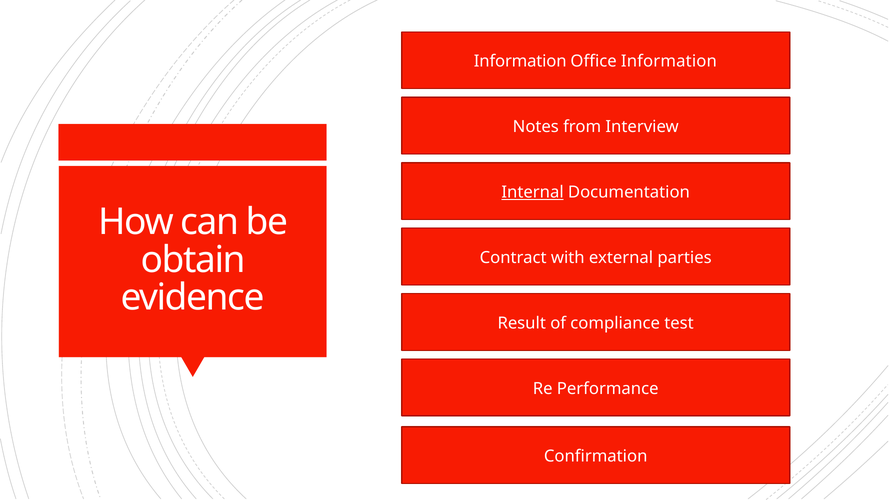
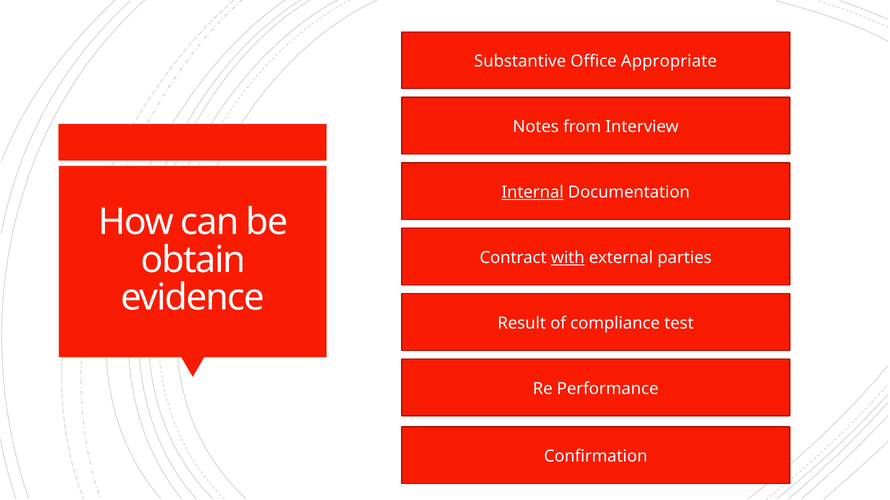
Information at (520, 62): Information -> Substantive
Office Information: Information -> Appropriate
with underline: none -> present
